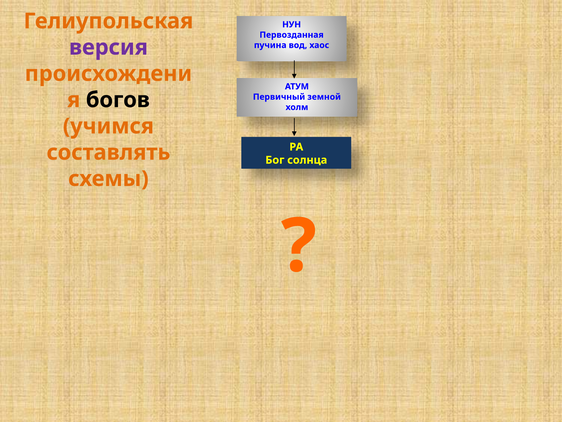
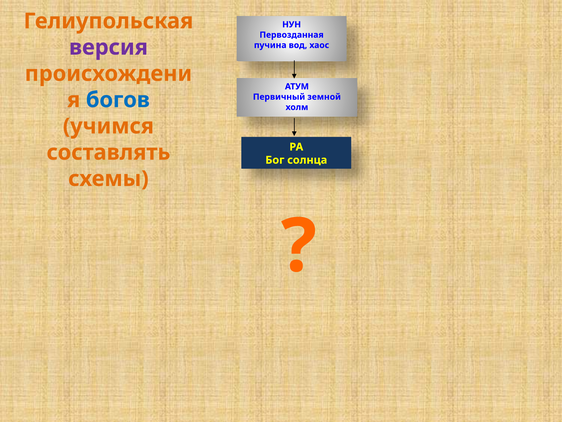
богов colour: black -> blue
